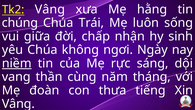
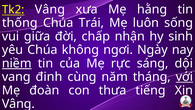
chúng: chúng -> thống
thần: thần -> đinh
với underline: none -> present
